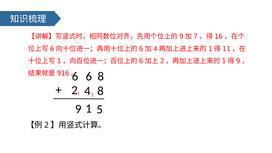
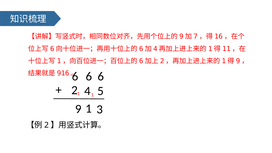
8 at (101, 76): 8 -> 6
4 8: 8 -> 5
5: 5 -> 3
